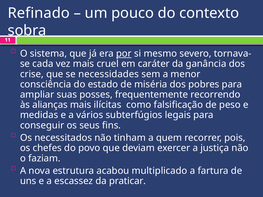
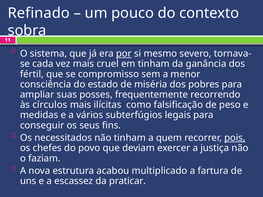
em caráter: caráter -> tinham
crise: crise -> fértil
necessidades: necessidades -> compromisso
alianças: alianças -> círculos
pois underline: none -> present
